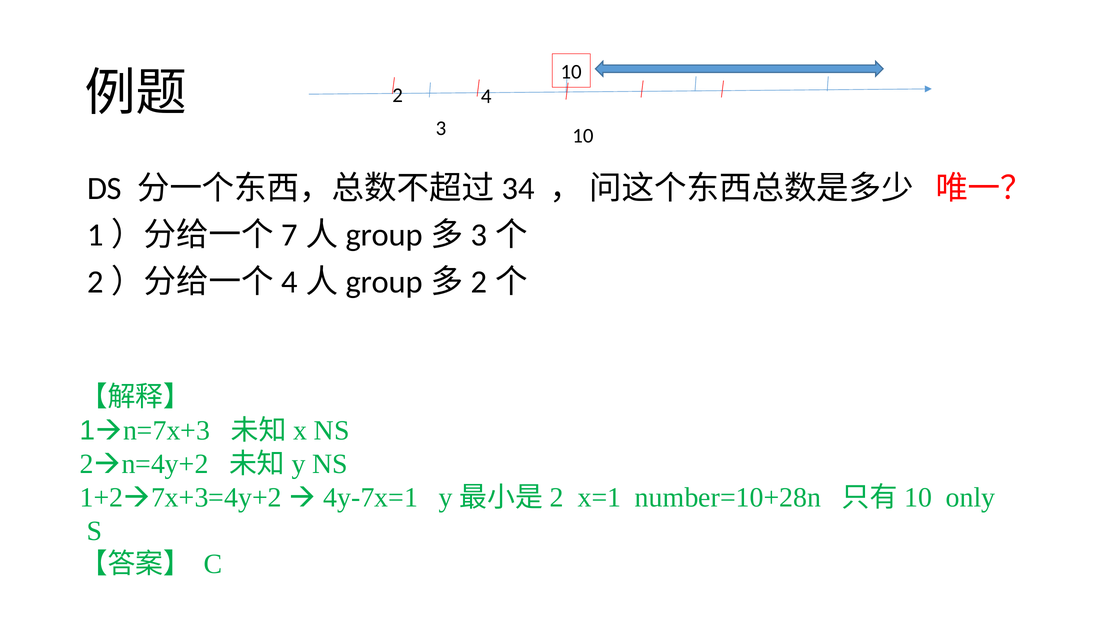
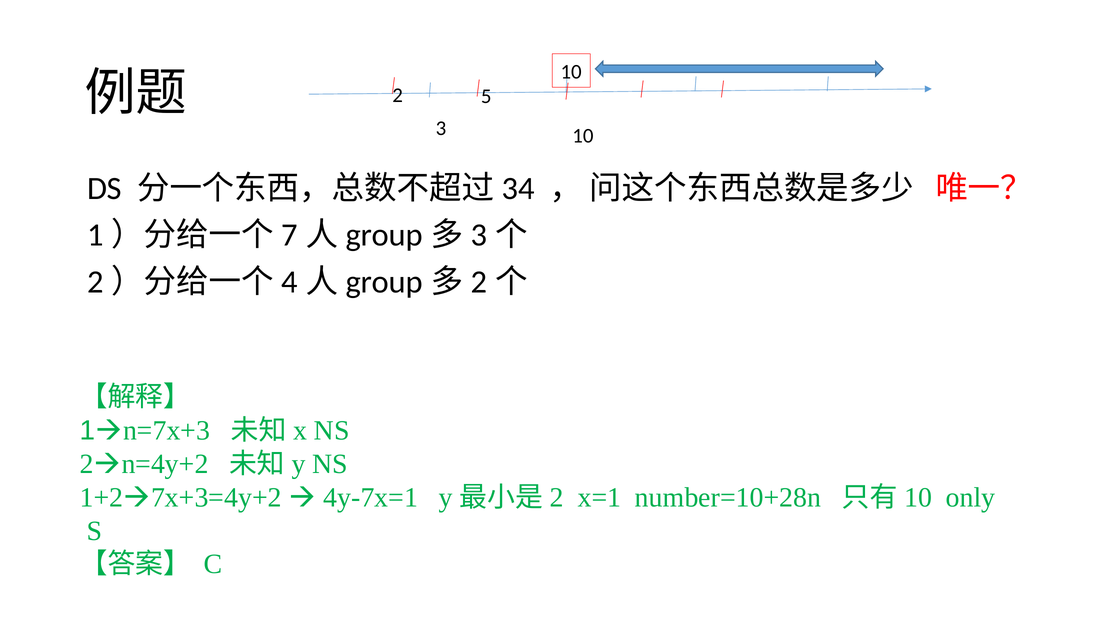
4: 4 -> 5
